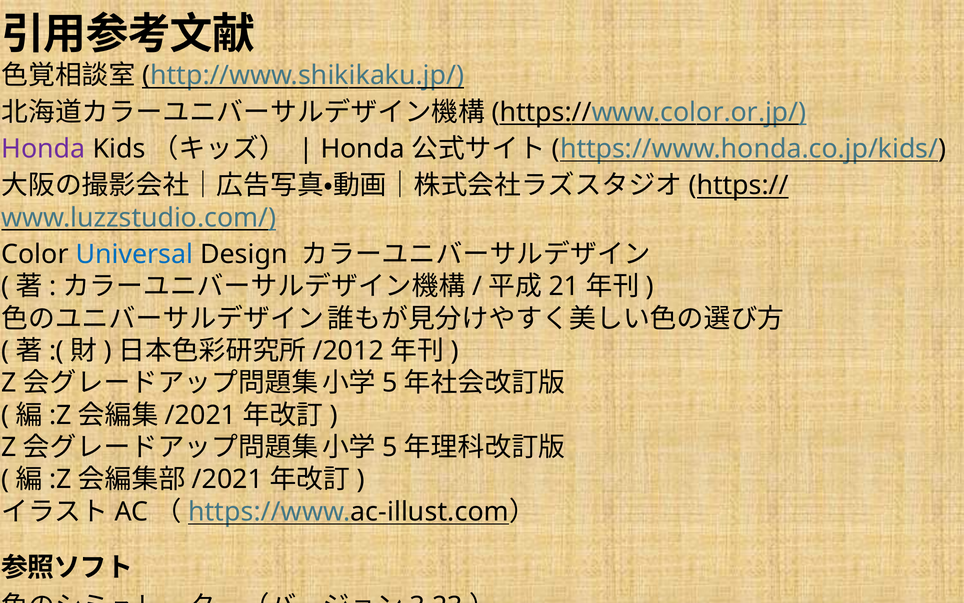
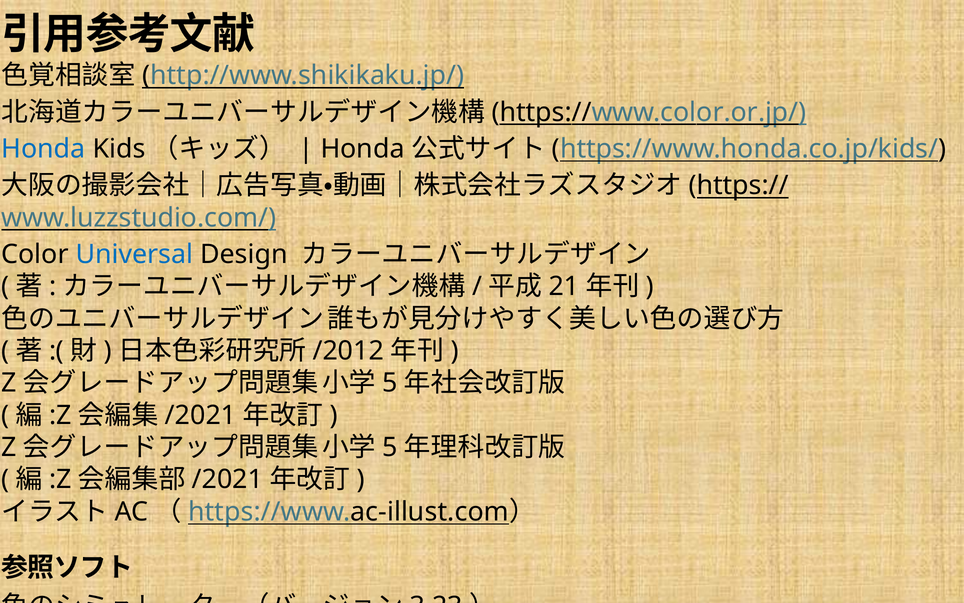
Honda at (43, 149) colour: purple -> blue
